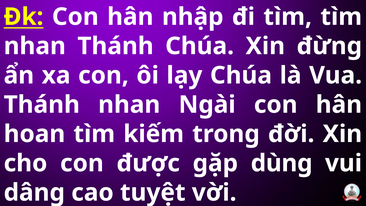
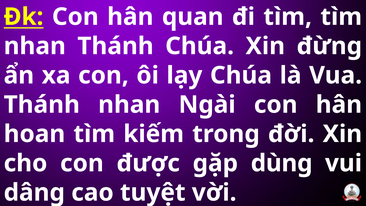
nhập: nhập -> quan
